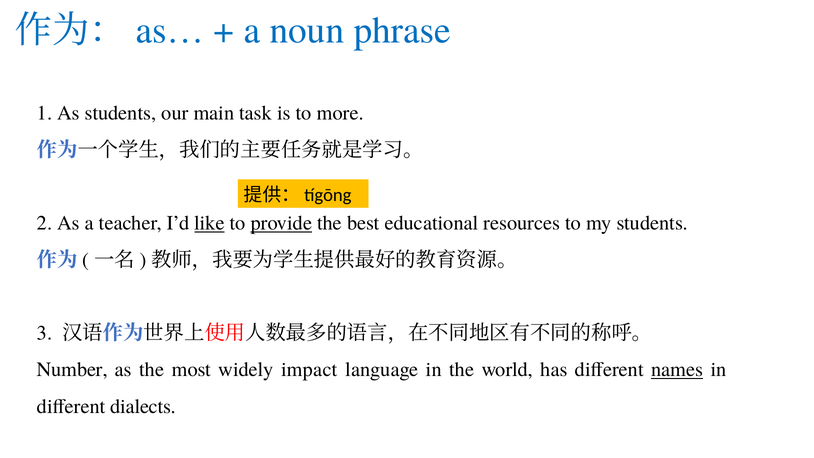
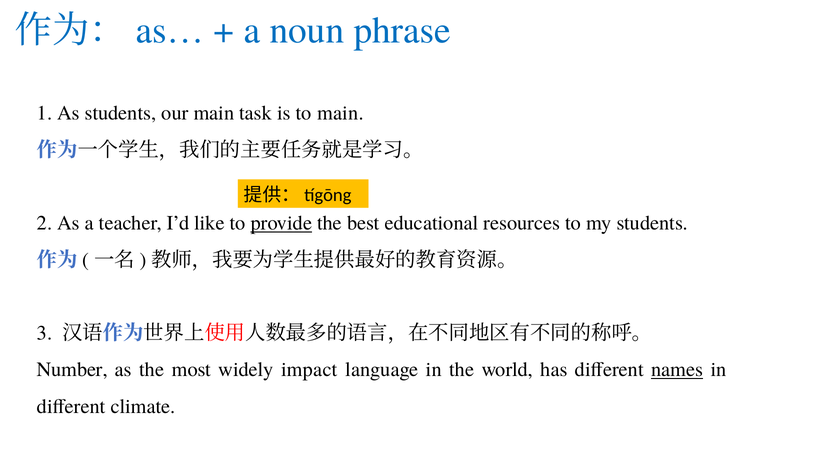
to more: more -> main
like underline: present -> none
dialects: dialects -> climate
